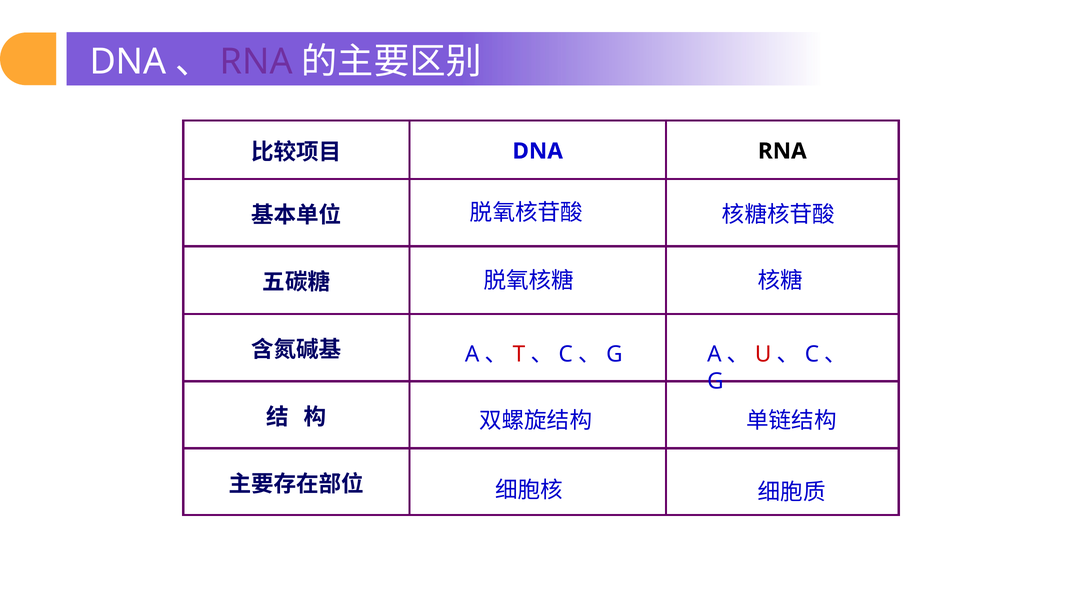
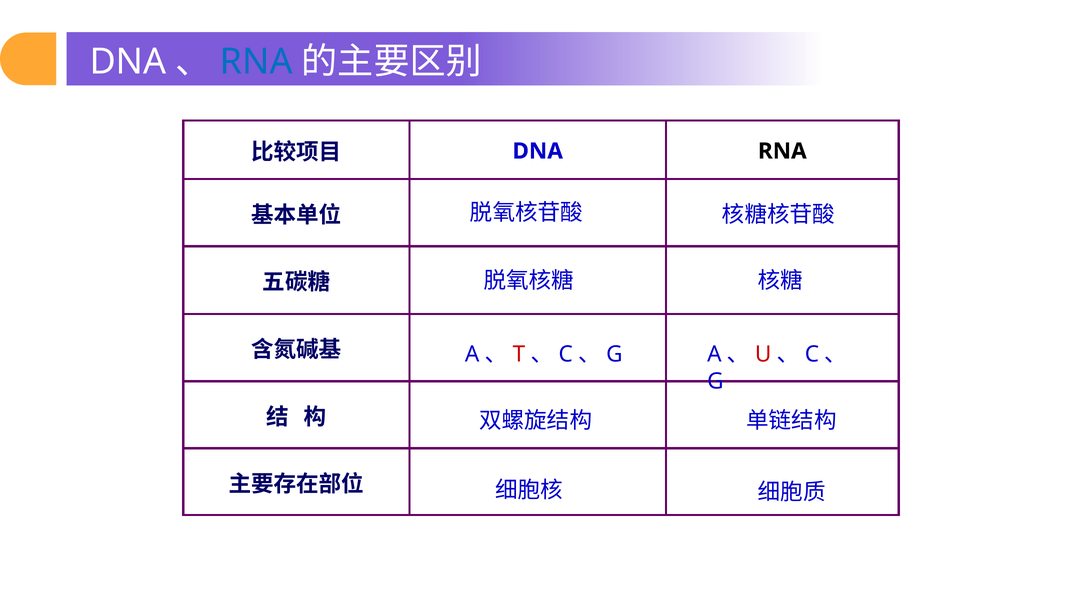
RNA at (256, 62) colour: purple -> blue
